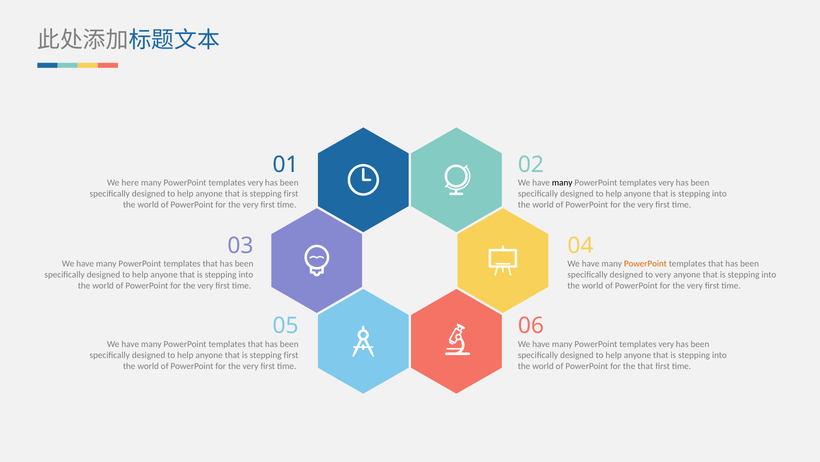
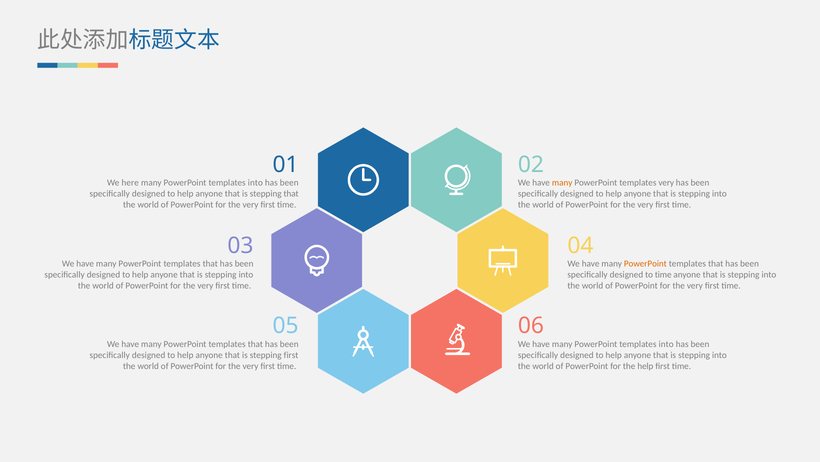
very at (255, 182): very -> into
many at (562, 182) colour: black -> orange
first at (291, 193): first -> that
to very: very -> time
very at (666, 344): very -> into
the that: that -> help
